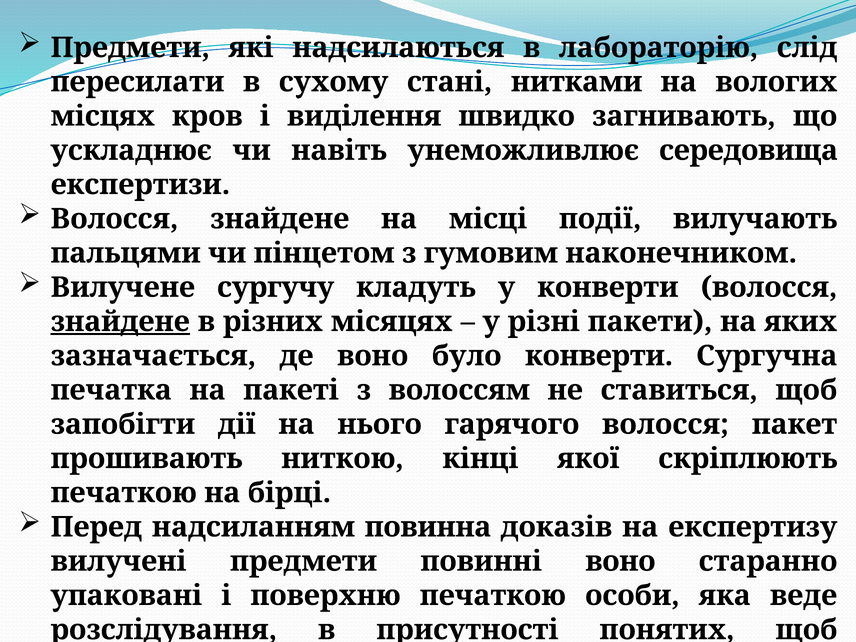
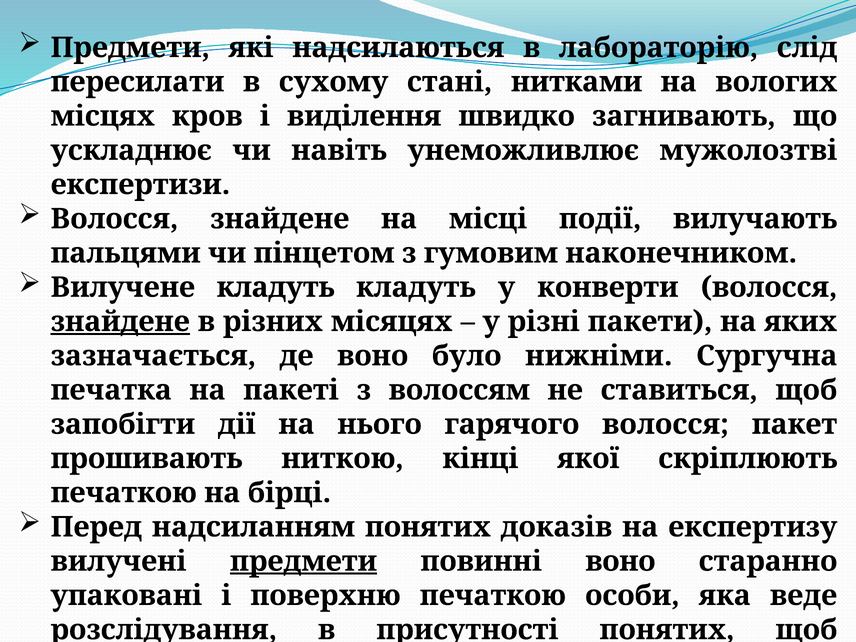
середовища: середовища -> мужолозтві
Вилучене сургучу: сургучу -> кладуть
було конверти: конверти -> нижніми
надсиланням повинна: повинна -> понятих
предмети at (304, 561) underline: none -> present
